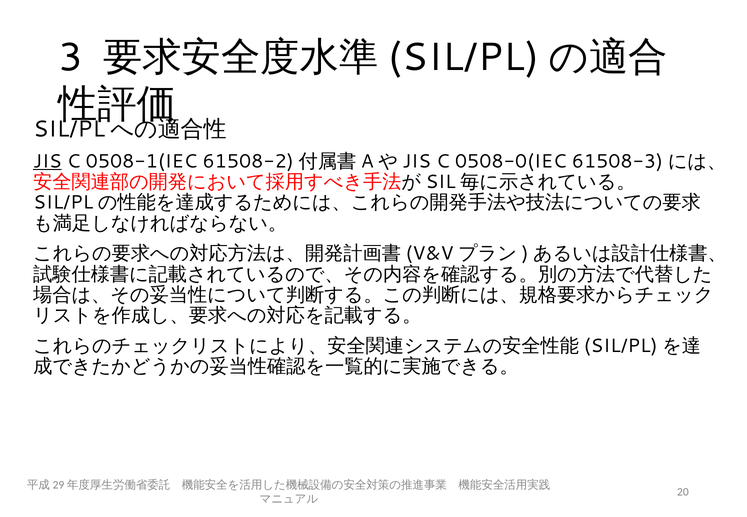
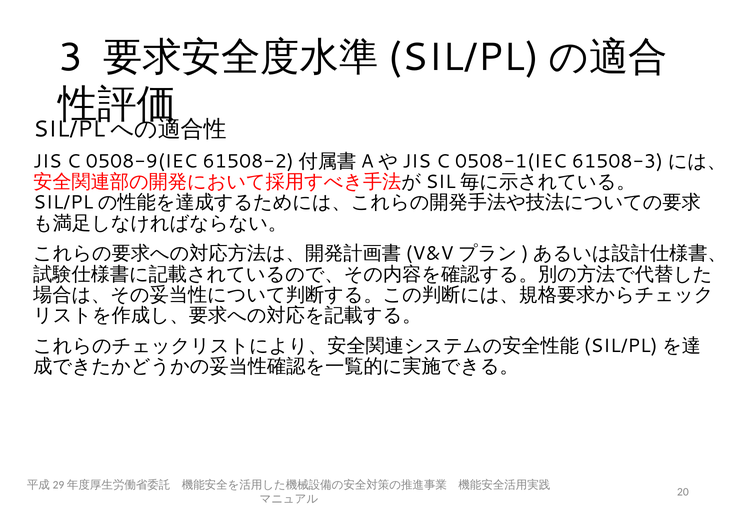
JIS underline: present -> none
0508-1(IEC: 0508-1(IEC -> 0508-9(IEC
0508-0(IEC: 0508-0(IEC -> 0508-1(IEC
